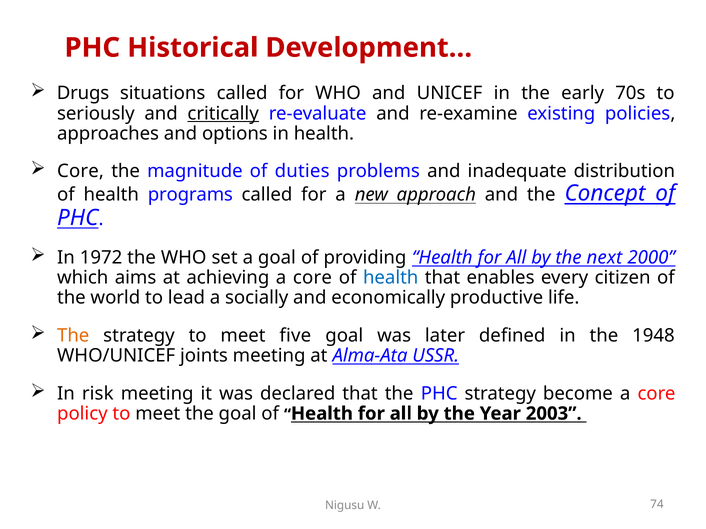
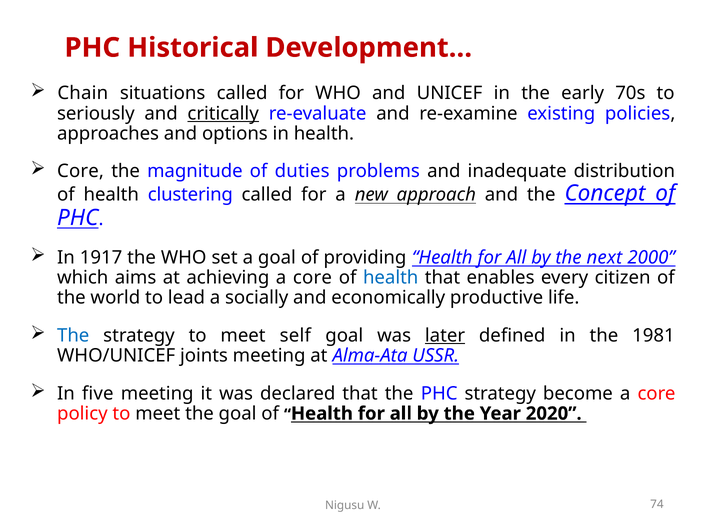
Drugs: Drugs -> Chain
programs: programs -> clustering
1972: 1972 -> 1917
The at (73, 336) colour: orange -> blue
five: five -> self
later underline: none -> present
1948: 1948 -> 1981
risk: risk -> five
2003: 2003 -> 2020
